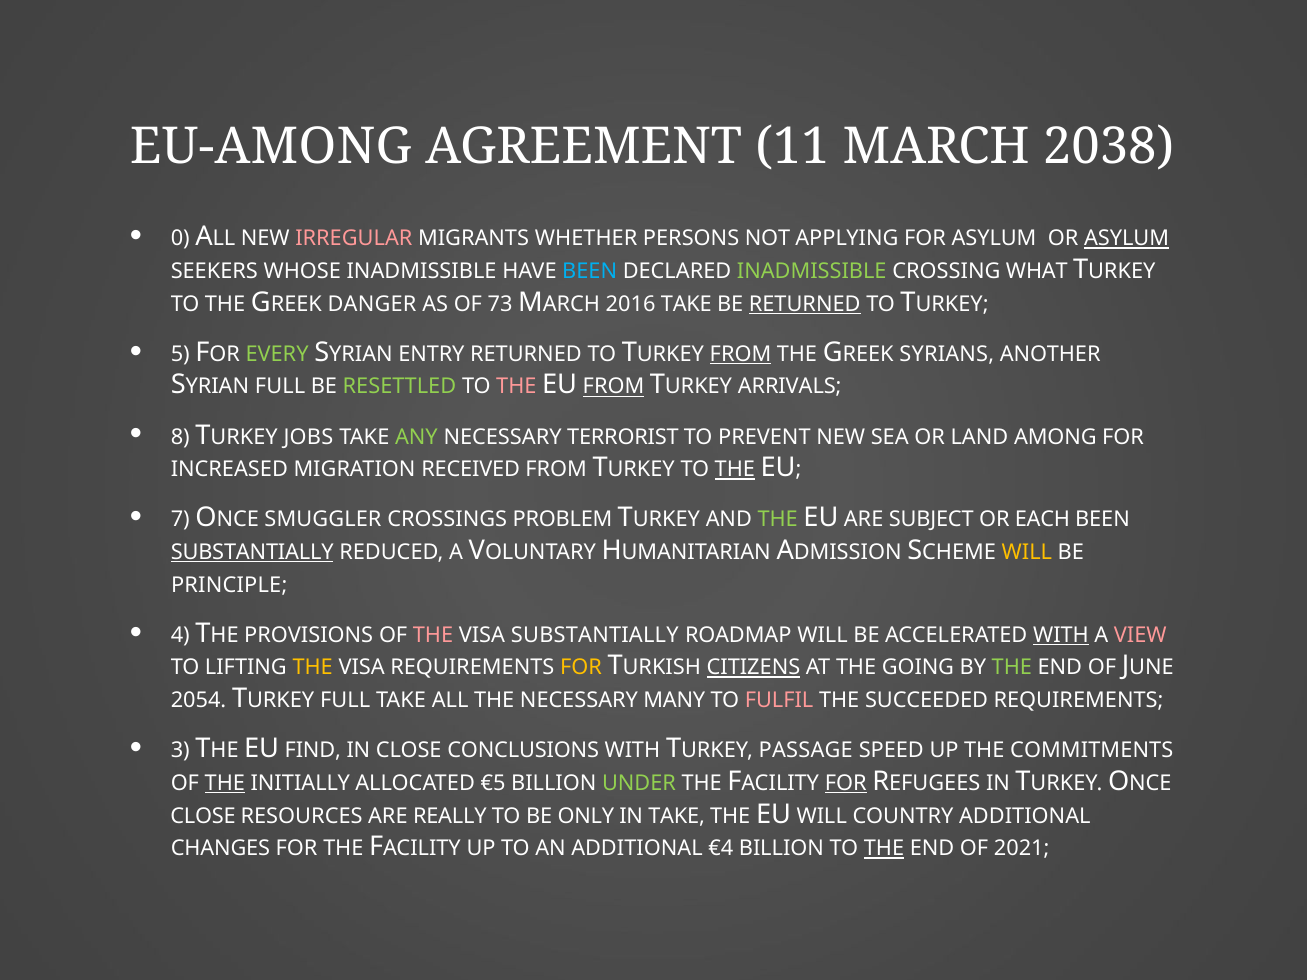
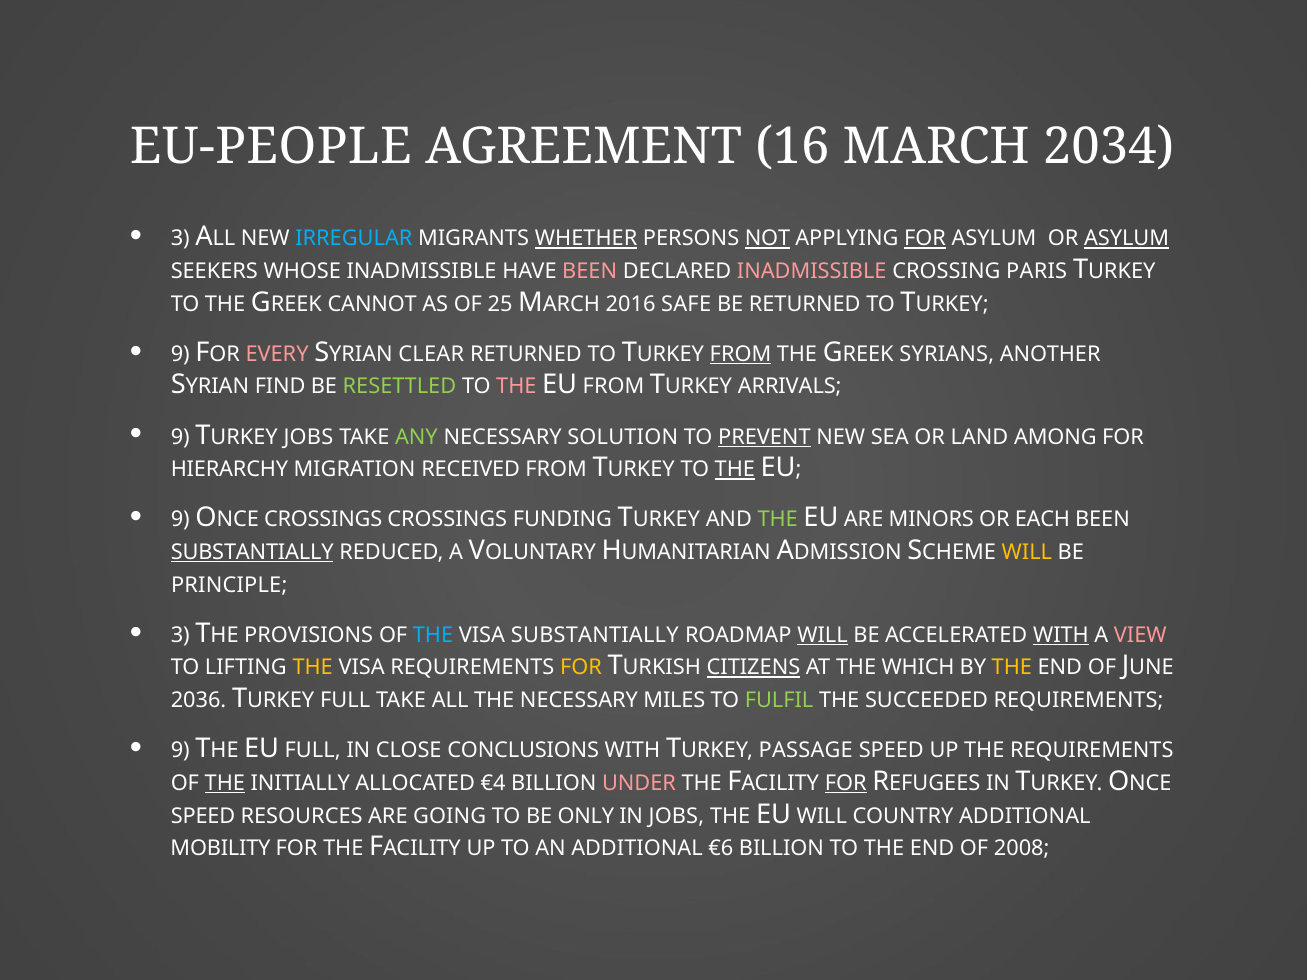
EU-AMONG: EU-AMONG -> EU-PEOPLE
11: 11 -> 16
2038: 2038 -> 2034
0 at (180, 239): 0 -> 3
IRREGULAR colour: pink -> light blue
WHETHER underline: none -> present
NOT underline: none -> present
FOR at (925, 239) underline: none -> present
BEEN at (590, 271) colour: light blue -> pink
INADMISSIBLE at (812, 271) colour: light green -> pink
WHAT: WHAT -> PARIS
DANGER: DANGER -> CANNOT
73: 73 -> 25
2016 TAKE: TAKE -> SAFE
RETURNED at (805, 304) underline: present -> none
5 at (180, 354): 5 -> 9
EVERY colour: light green -> pink
ENTRY: ENTRY -> CLEAR
SYRIAN FULL: FULL -> FIND
FROM at (613, 387) underline: present -> none
8 at (180, 437): 8 -> 9
TERRORIST: TERRORIST -> SOLUTION
PREVENT underline: none -> present
INCREASED: INCREASED -> HIERARCHY
7 at (180, 520): 7 -> 9
ONCE SMUGGLER: SMUGGLER -> CROSSINGS
PROBLEM: PROBLEM -> FUNDING
SUBJECT: SUBJECT -> MINORS
4 at (180, 635): 4 -> 3
THE at (433, 635) colour: pink -> light blue
WILL at (823, 635) underline: none -> present
GOING: GOING -> WHICH
THE at (1012, 668) colour: light green -> yellow
2054: 2054 -> 2036
MANY: MANY -> MILES
FULFIL colour: pink -> light green
3 at (180, 751): 3 -> 9
EU FIND: FIND -> FULL
THE COMMITMENTS: COMMITMENTS -> REQUIREMENTS
€5: €5 -> €4
UNDER colour: light green -> pink
CLOSE at (203, 816): CLOSE -> SPEED
REALLY: REALLY -> GOING
IN TAKE: TAKE -> JOBS
CHANGES: CHANGES -> MOBILITY
€4: €4 -> €6
THE at (884, 849) underline: present -> none
2021: 2021 -> 2008
